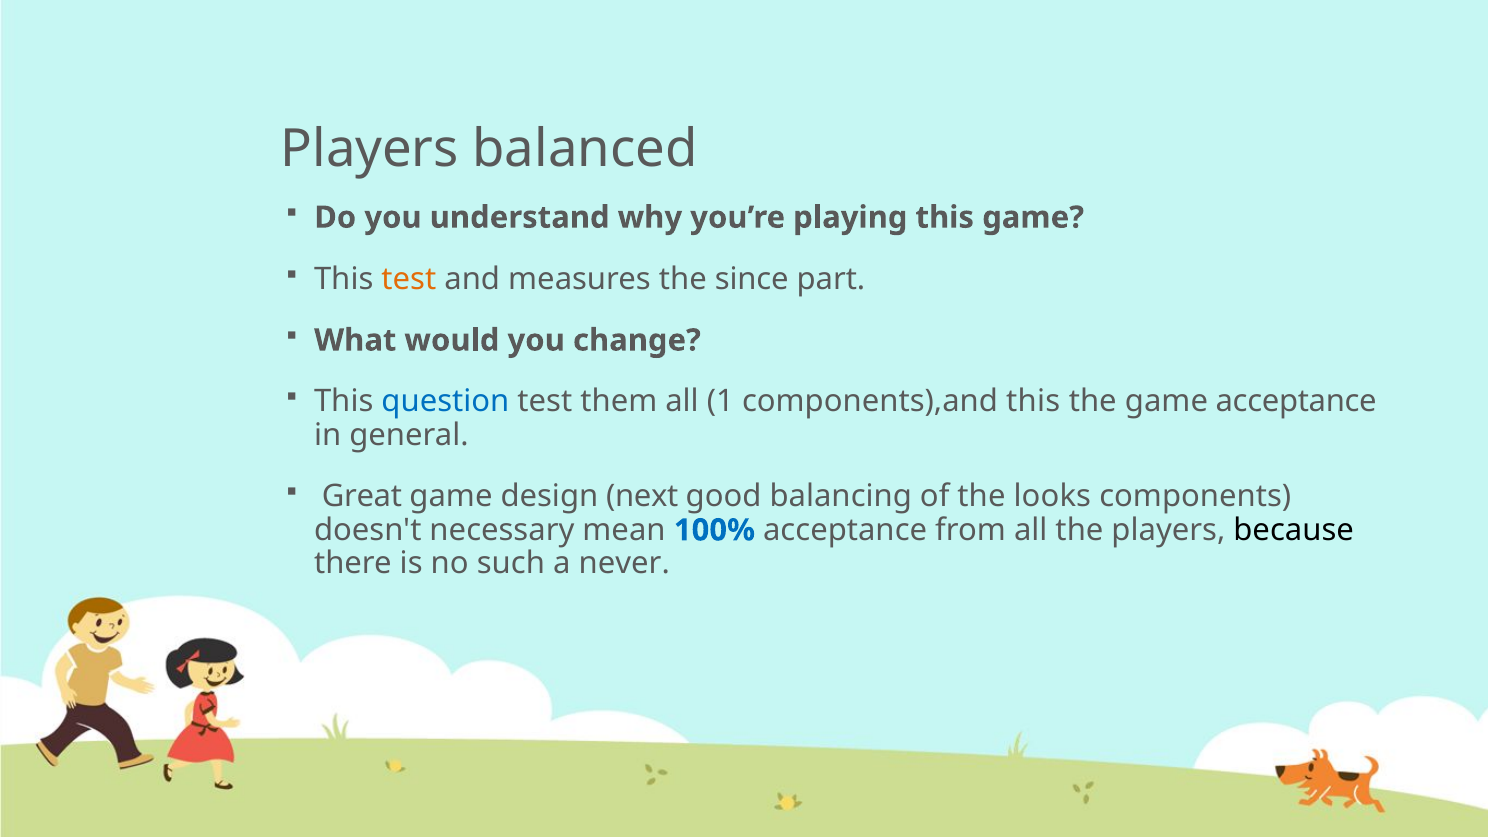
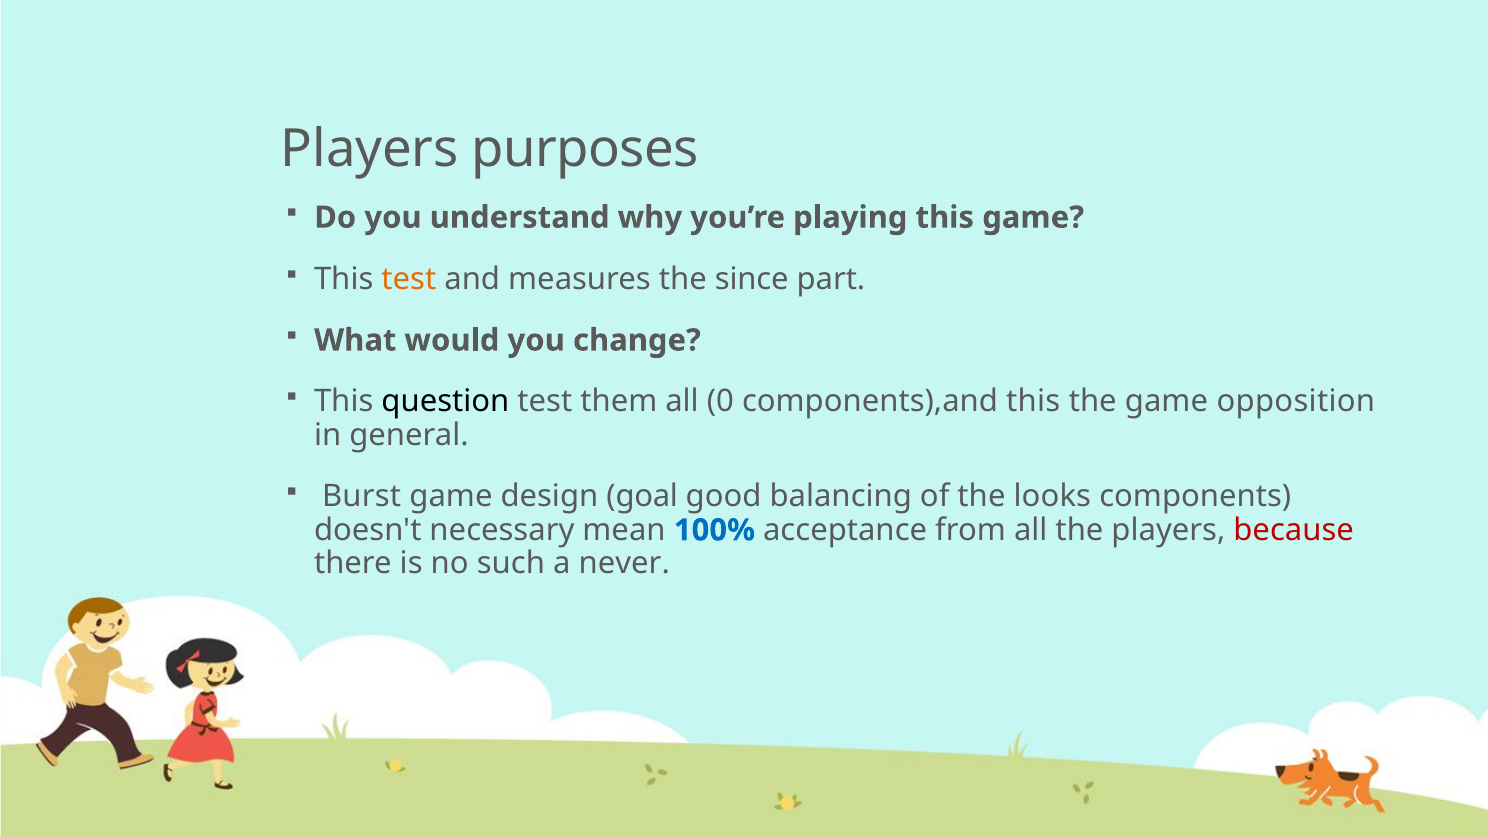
balanced: balanced -> purposes
question colour: blue -> black
1: 1 -> 0
game acceptance: acceptance -> opposition
Great: Great -> Burst
next: next -> goal
because colour: black -> red
